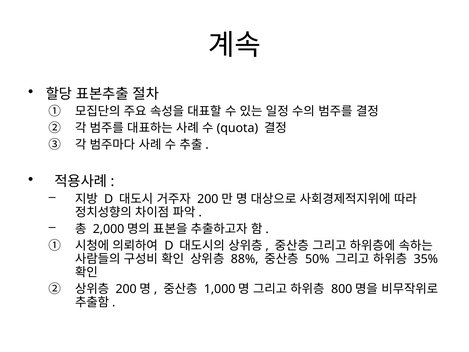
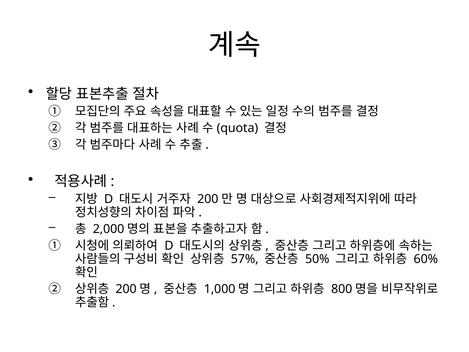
88%: 88% -> 57%
35%: 35% -> 60%
